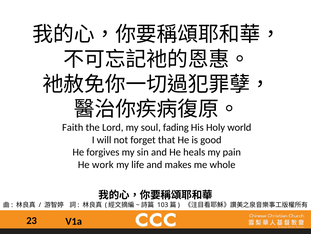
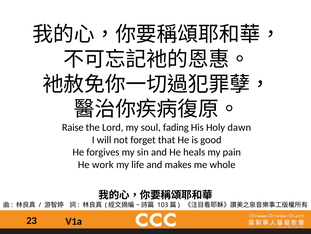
Faith: Faith -> Raise
world: world -> dawn
